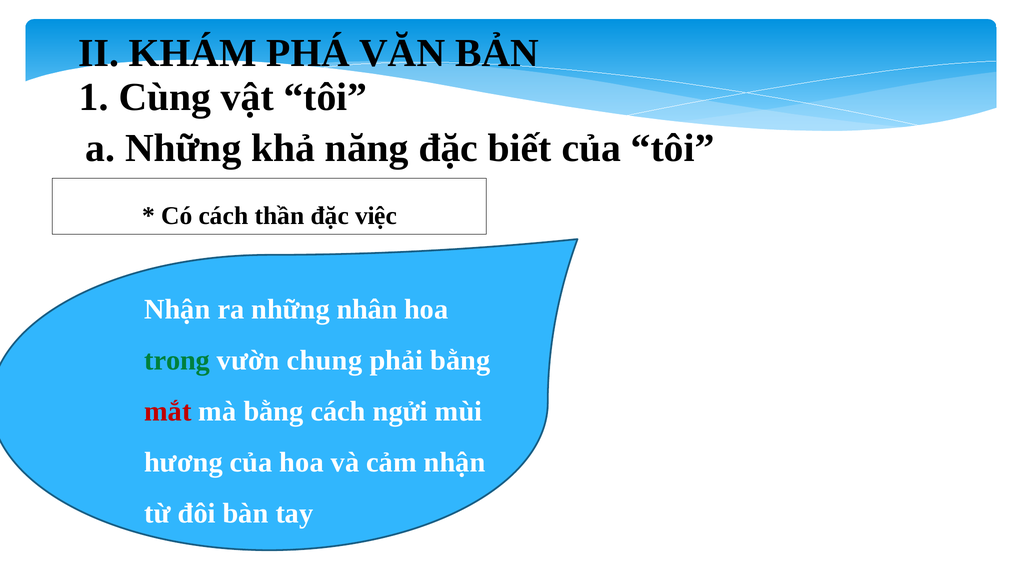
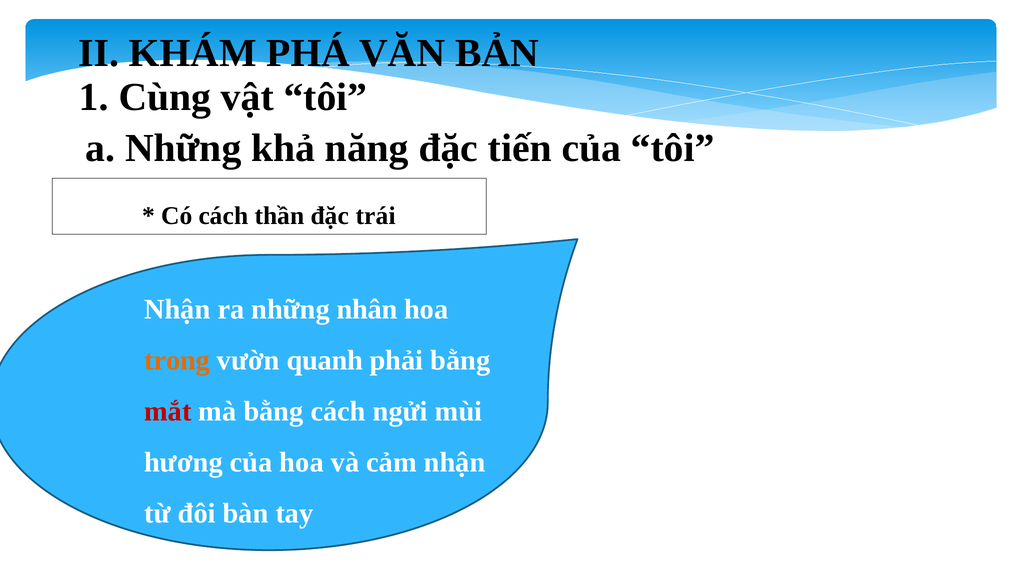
biết: biết -> tiến
việc: việc -> trái
trong colour: green -> orange
chung: chung -> quanh
